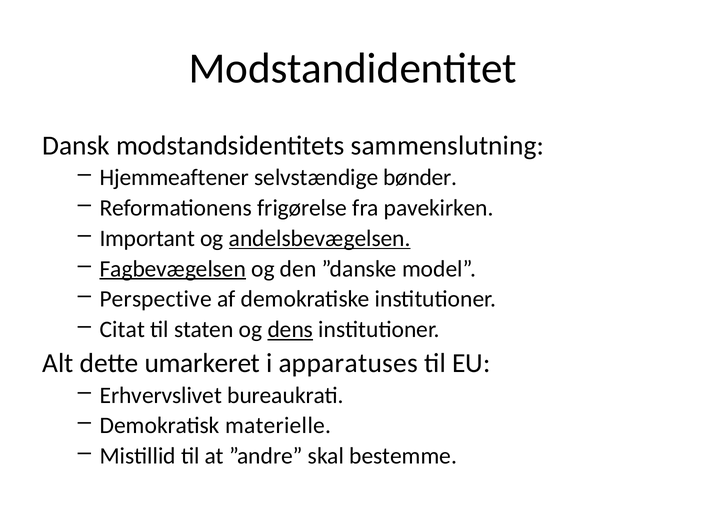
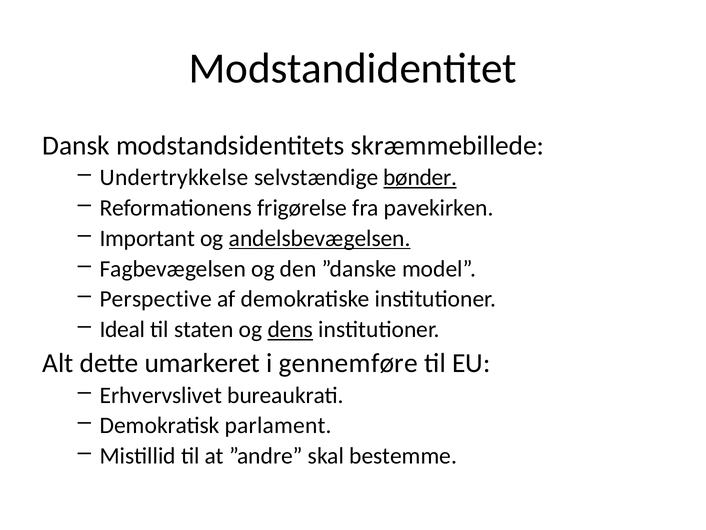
sammenslutning: sammenslutning -> skræmmebillede
Hjemmeaftener: Hjemmeaftener -> Undertrykkelse
bønder underline: none -> present
Fagbevægelsen underline: present -> none
Citat: Citat -> Ideal
apparatuses: apparatuses -> gennemføre
materielle: materielle -> parlament
